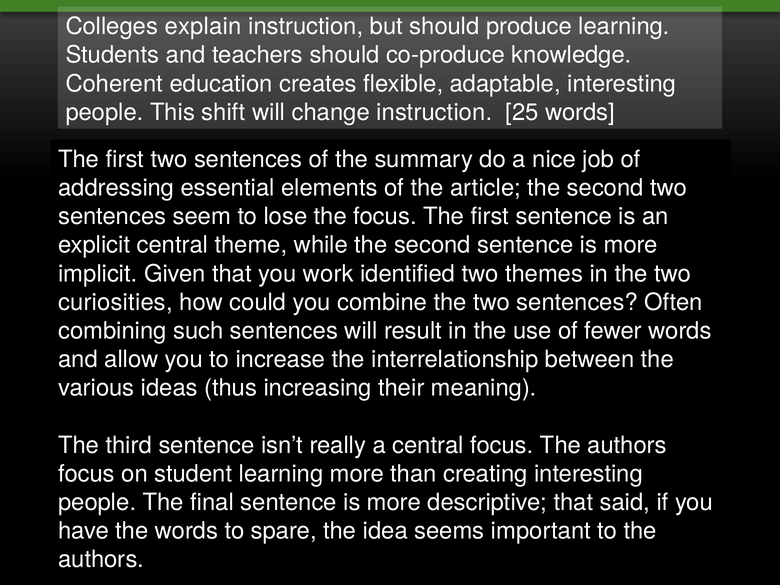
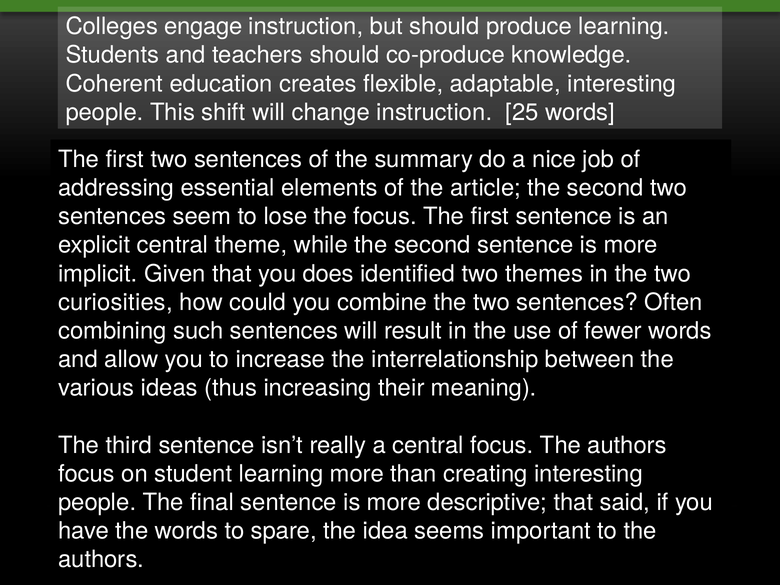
explain: explain -> engage
work: work -> does
